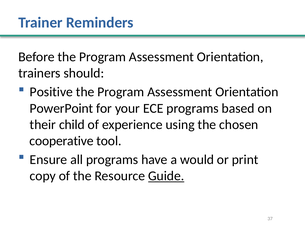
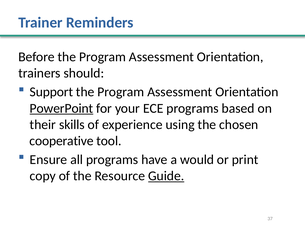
Positive: Positive -> Support
PowerPoint underline: none -> present
child: child -> skills
